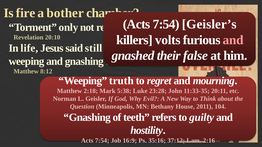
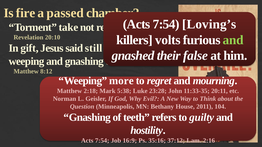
bother: bother -> passed
Geisler’s: Geisler’s -> Loving’s
only: only -> take
and at (233, 40) colour: pink -> light green
life: life -> gift
truth: truth -> more
